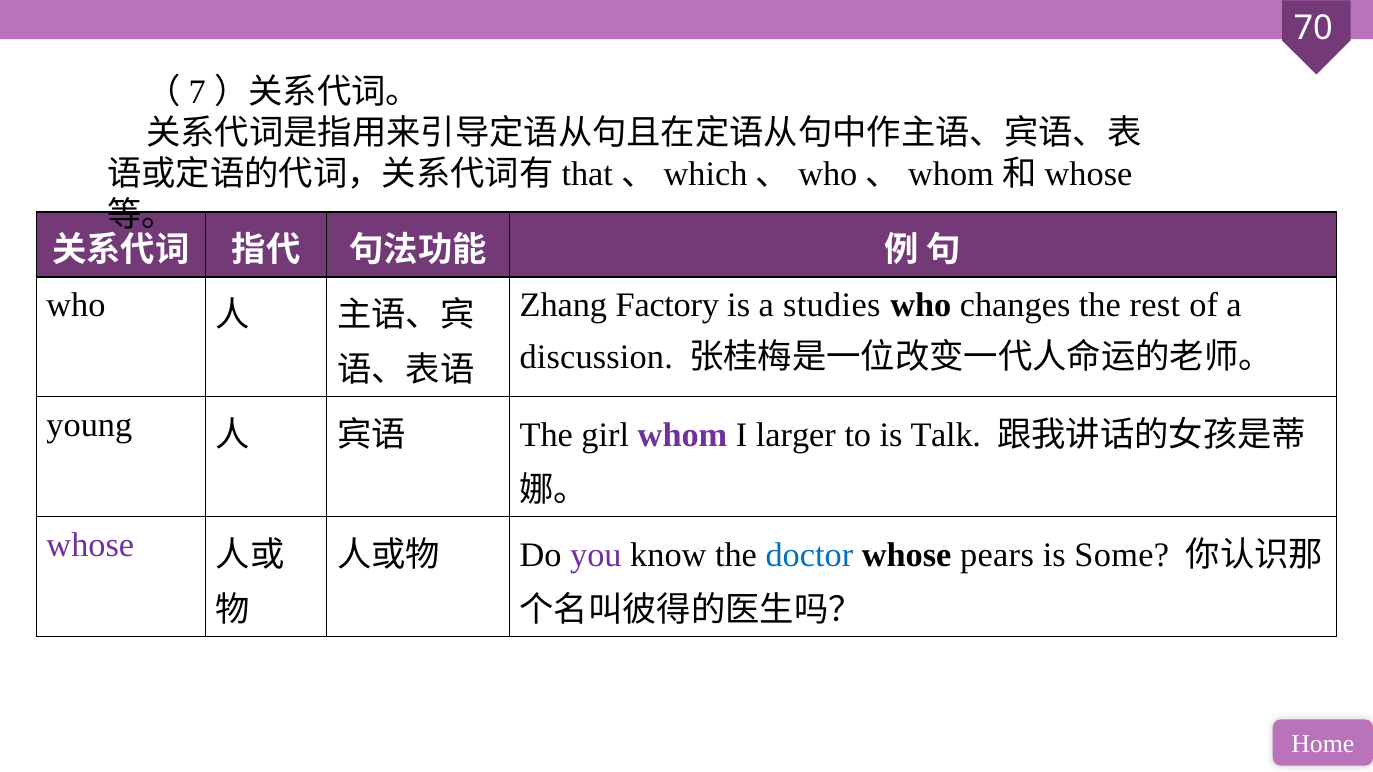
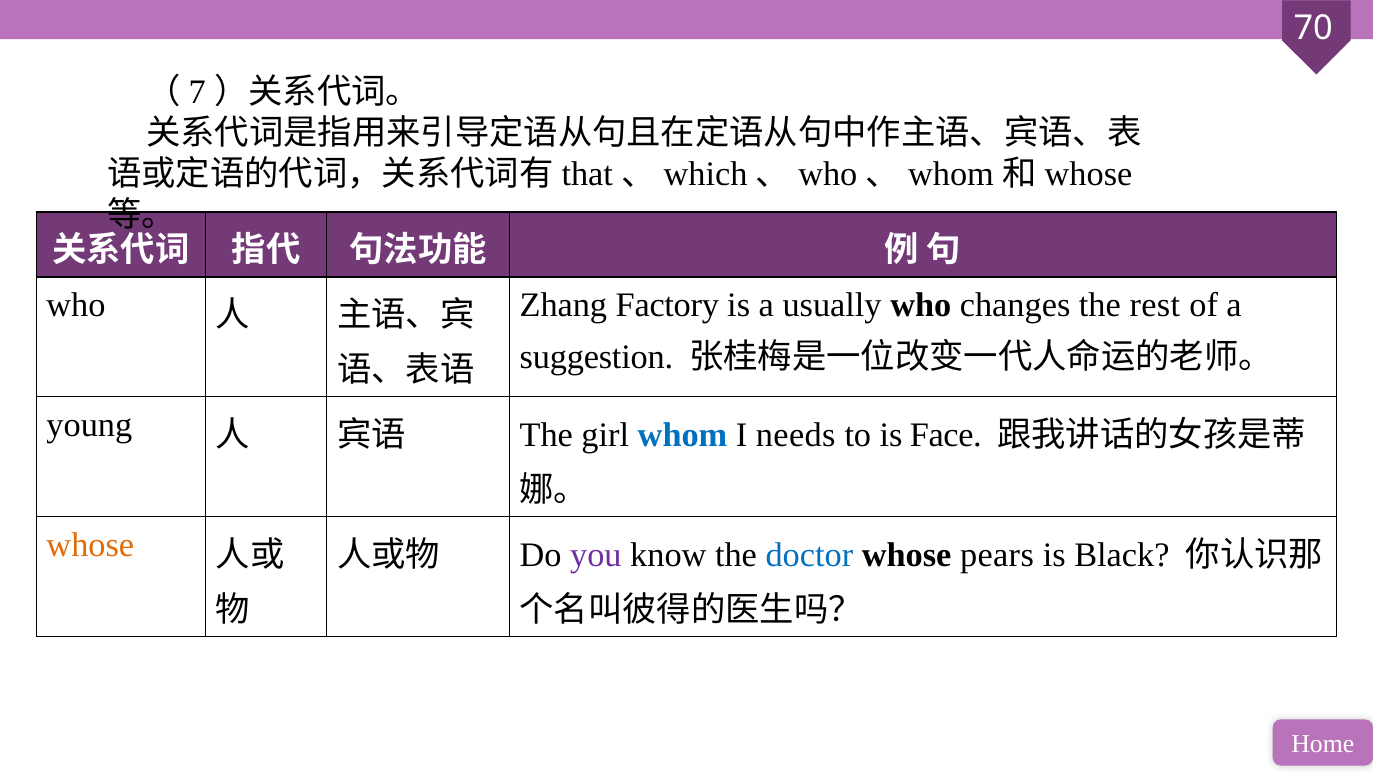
studies: studies -> usually
discussion: discussion -> suggestion
whom colour: purple -> blue
larger: larger -> needs
Talk: Talk -> Face
whose at (90, 545) colour: purple -> orange
Some: Some -> Black
